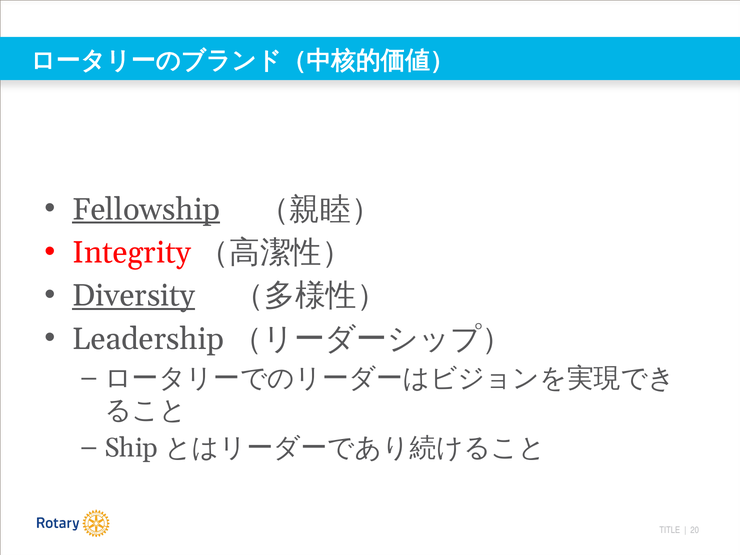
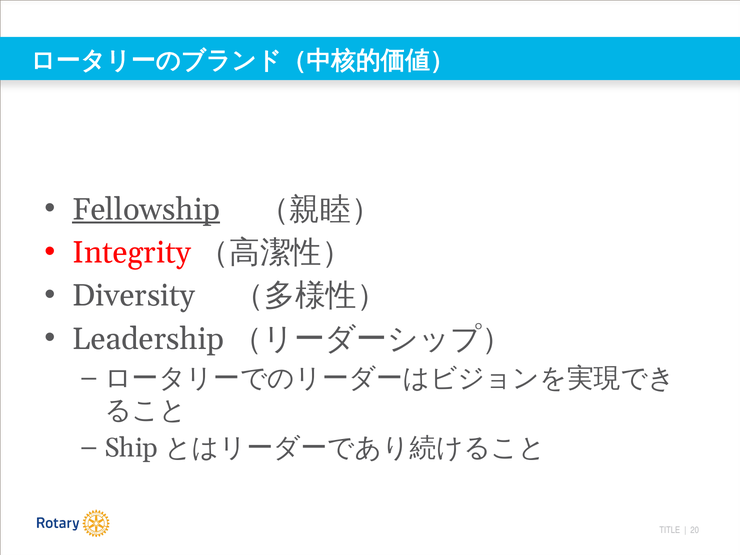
Diversity underline: present -> none
